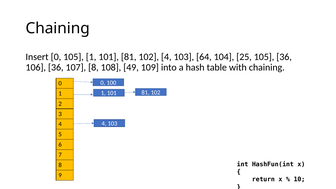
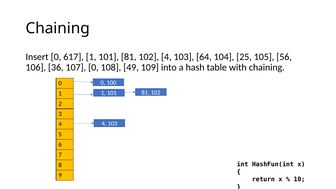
0 105: 105 -> 617
105 36: 36 -> 56
107 8: 8 -> 0
